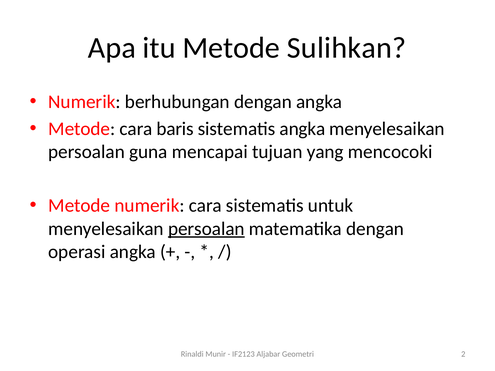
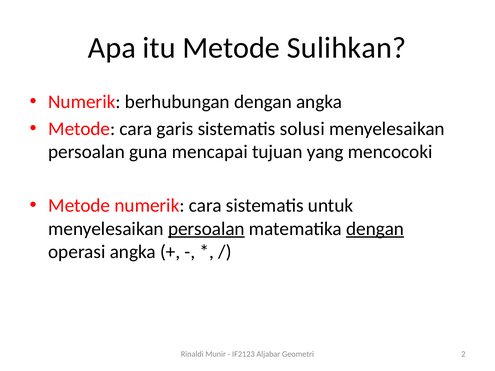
baris: baris -> garis
sistematis angka: angka -> solusi
dengan at (375, 229) underline: none -> present
